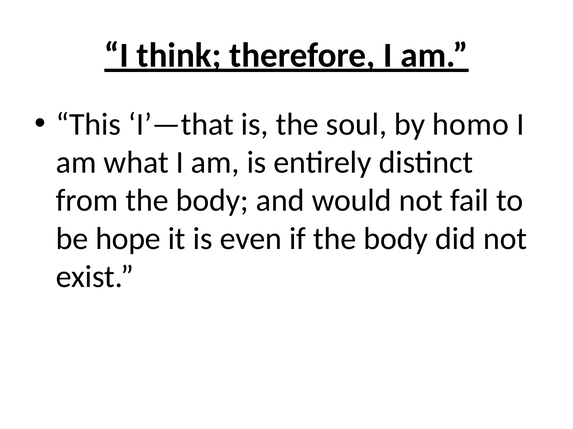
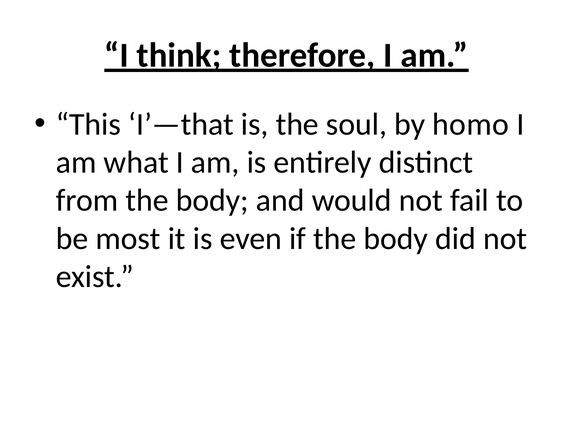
hope: hope -> most
